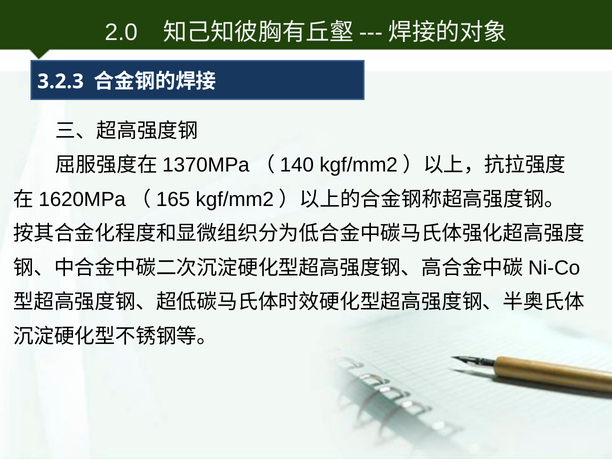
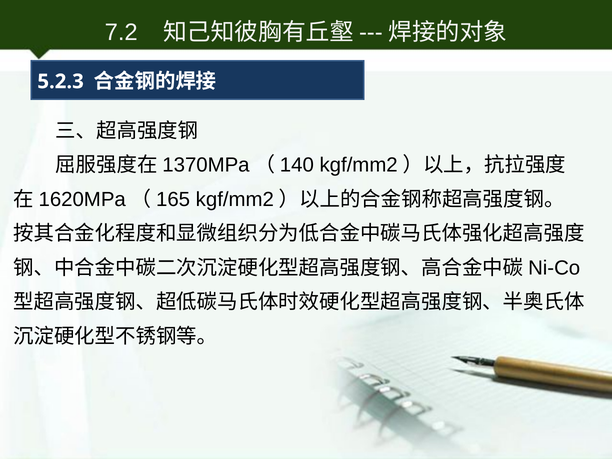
2.0: 2.0 -> 7.2
3.2.3: 3.2.3 -> 5.2.3
